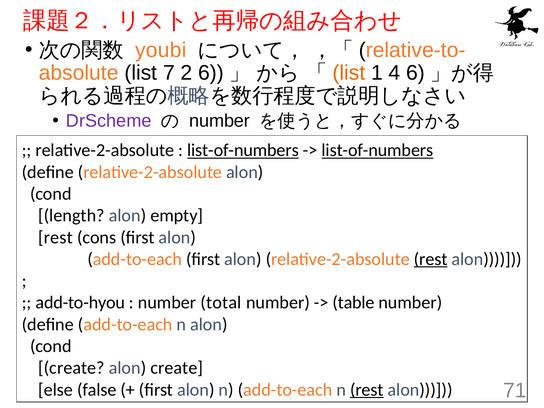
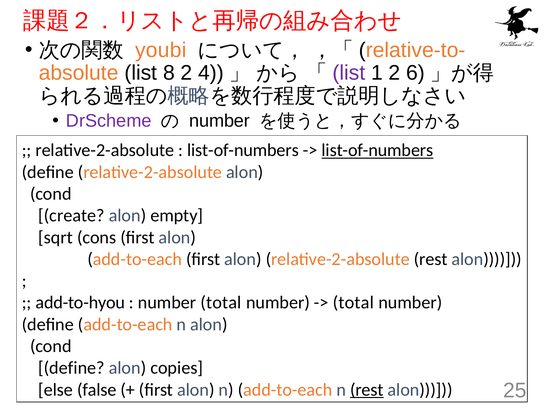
7: 7 -> 8
2 6: 6 -> 4
list at (349, 73) colour: orange -> purple
1 4: 4 -> 2
list-of-numbers at (243, 150) underline: present -> none
length: length -> create
rest at (55, 237): rest -> sqrt
rest at (431, 259) underline: present -> none
table at (354, 303): table -> total
create at (71, 368): create -> define
alon create: create -> copies
71: 71 -> 25
